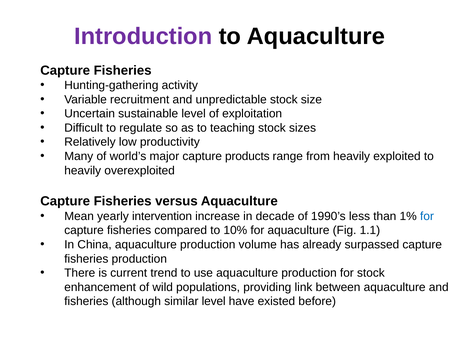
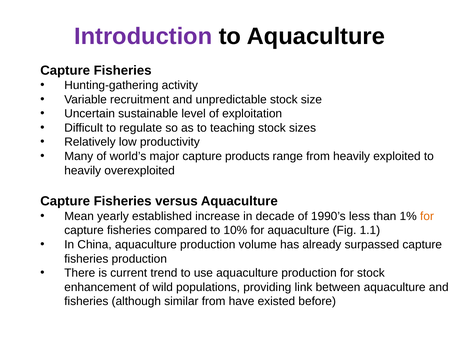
intervention: intervention -> established
for at (427, 217) colour: blue -> orange
similar level: level -> from
